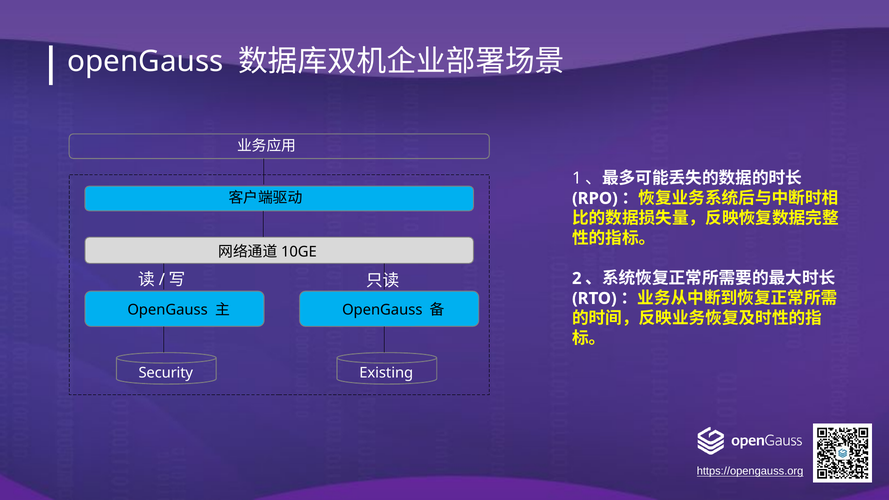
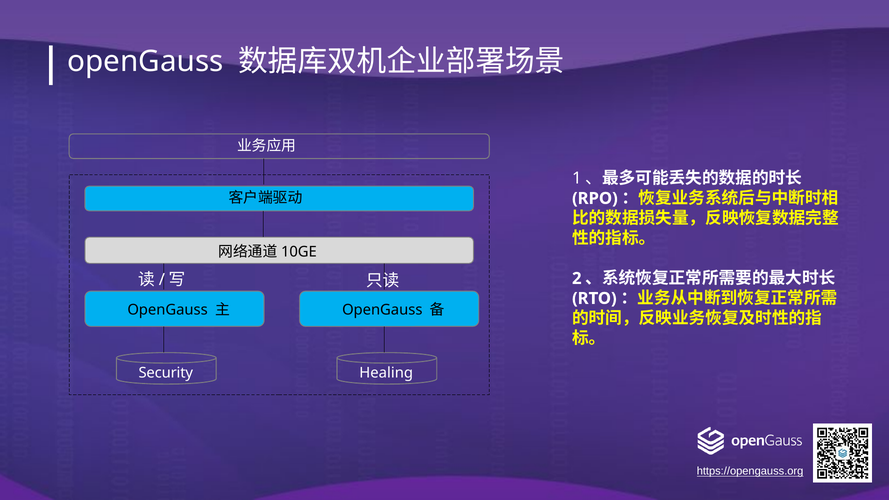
Existing: Existing -> Healing
